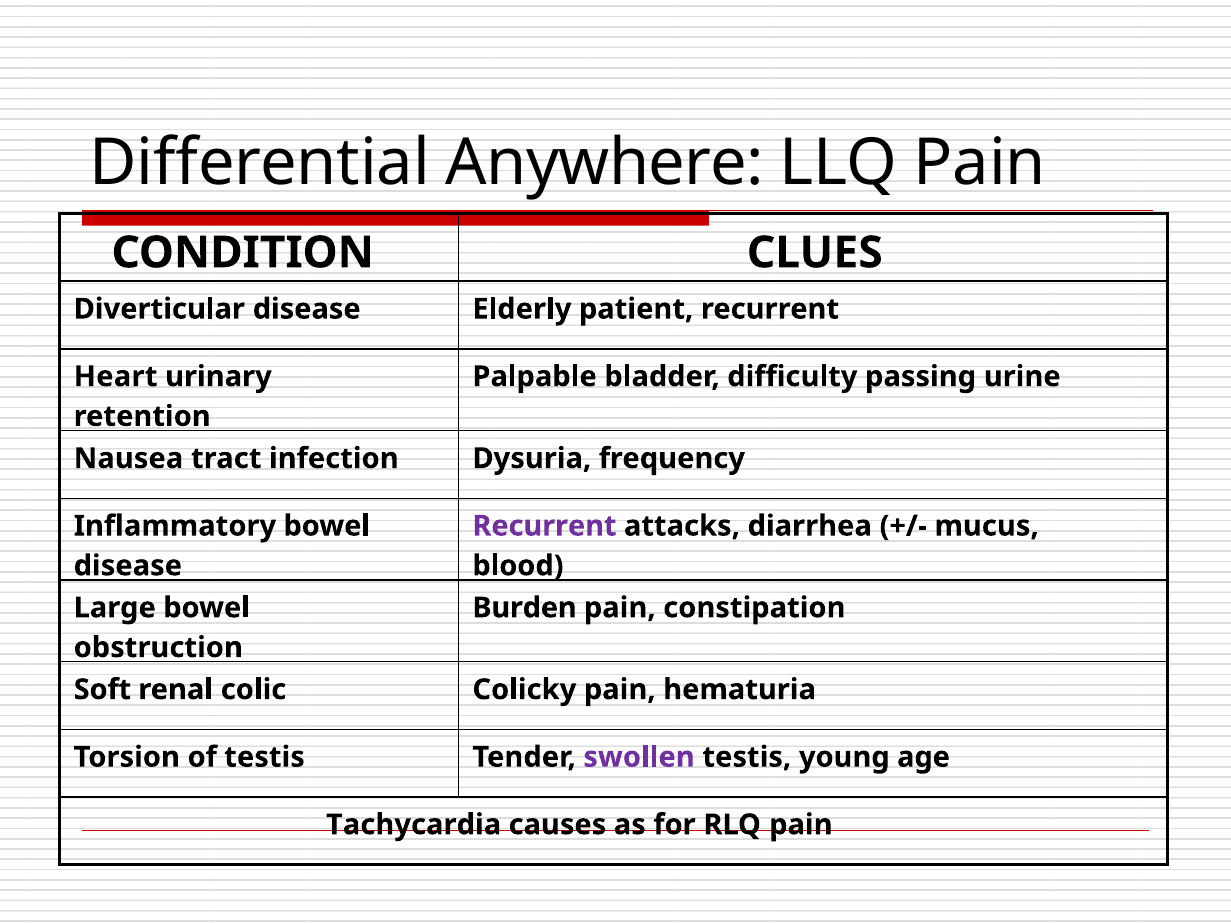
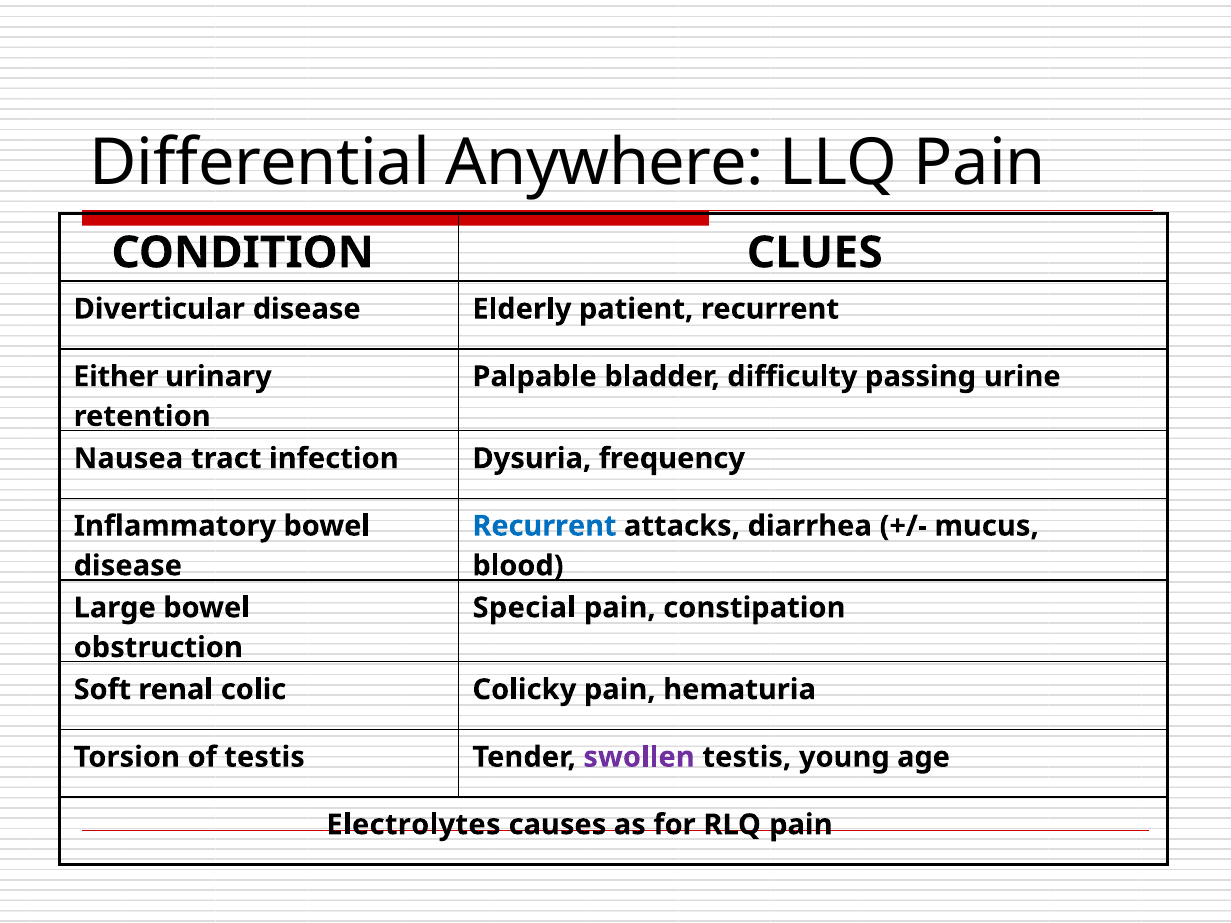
Heart: Heart -> Either
Recurrent at (544, 526) colour: purple -> blue
Burden: Burden -> Special
Tachycardia: Tachycardia -> Electrolytes
